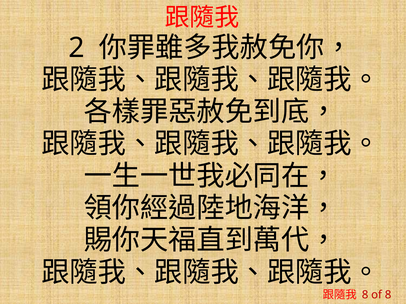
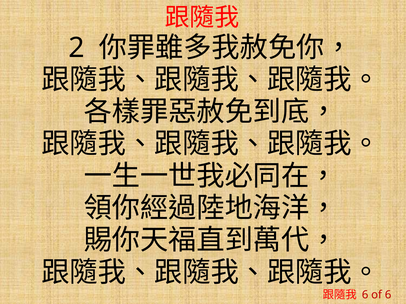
8 at (365, 295): 8 -> 6
of 8: 8 -> 6
